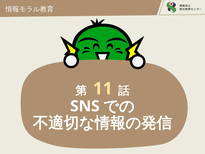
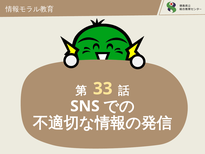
11: 11 -> 33
